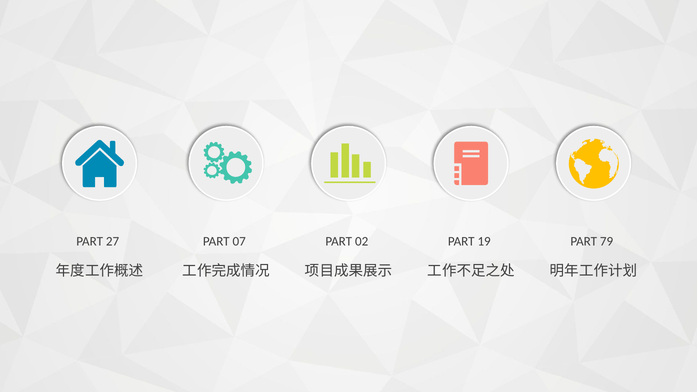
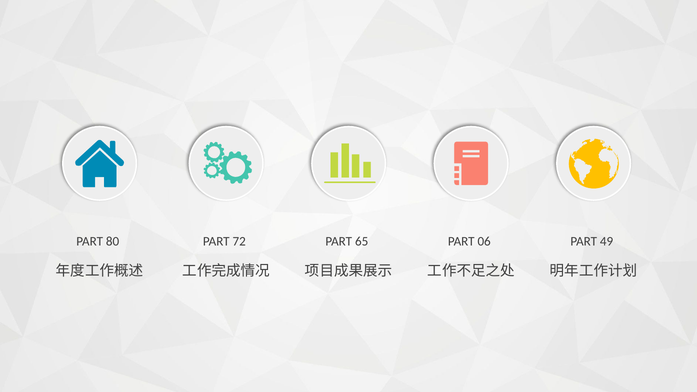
27: 27 -> 80
07: 07 -> 72
02: 02 -> 65
19: 19 -> 06
79: 79 -> 49
